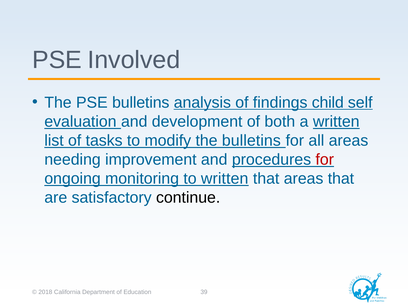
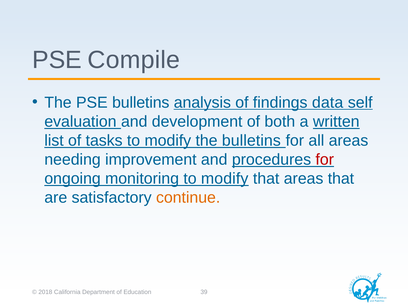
Involved: Involved -> Compile
child: child -> data
monitoring to written: written -> modify
continue colour: black -> orange
